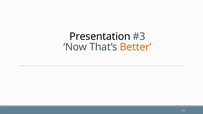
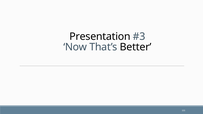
Better colour: orange -> black
